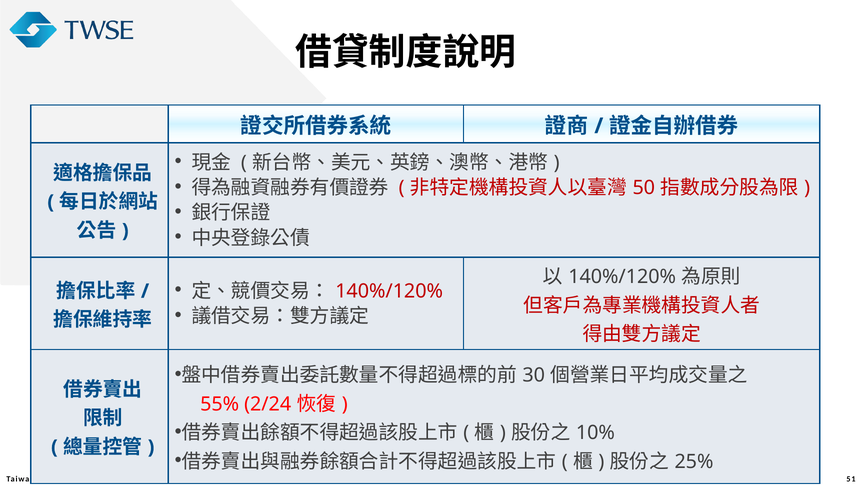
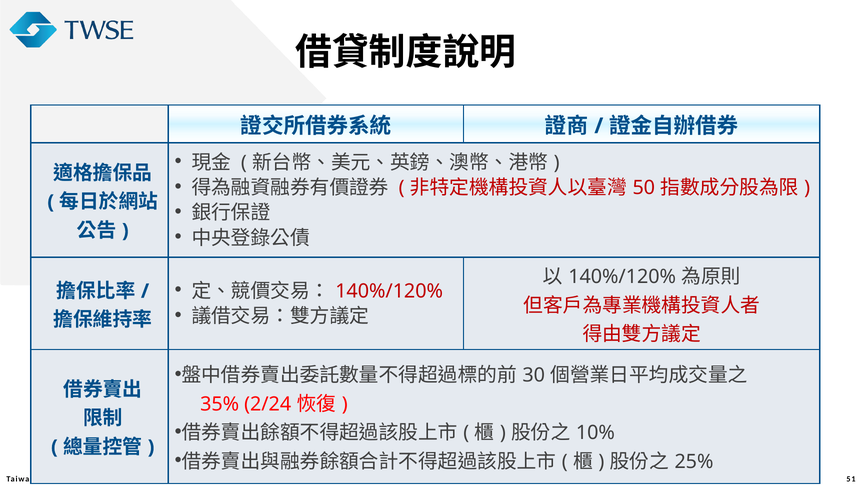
55%: 55% -> 35%
